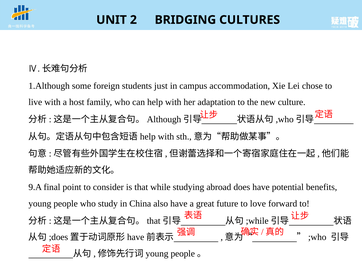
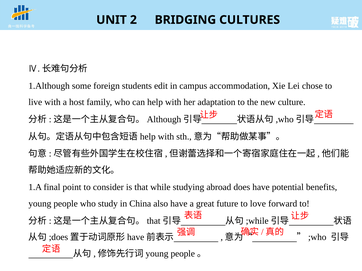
just: just -> edit
9.A: 9.A -> 1.A
